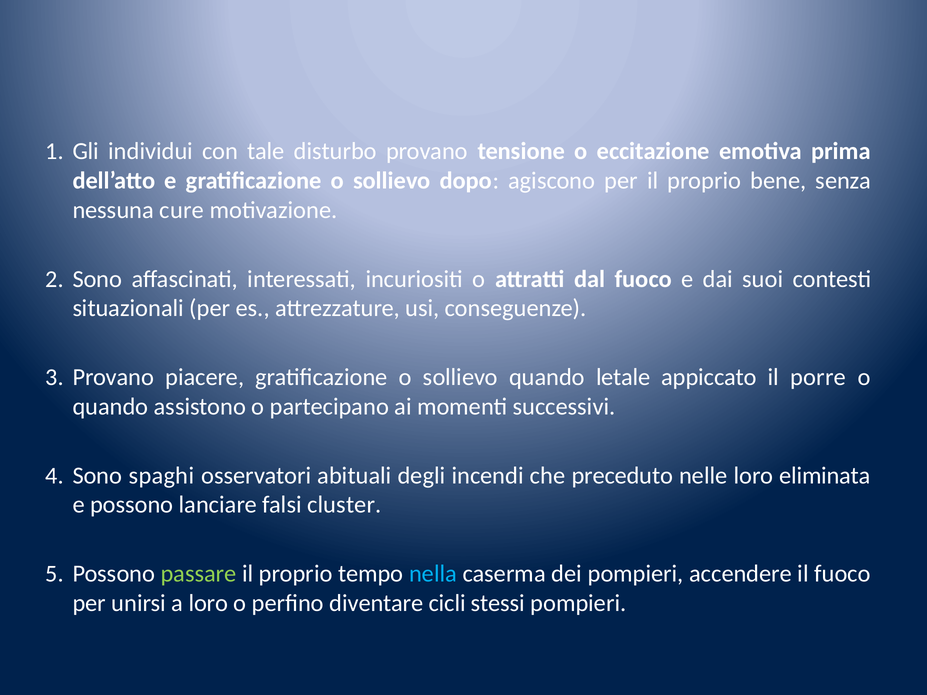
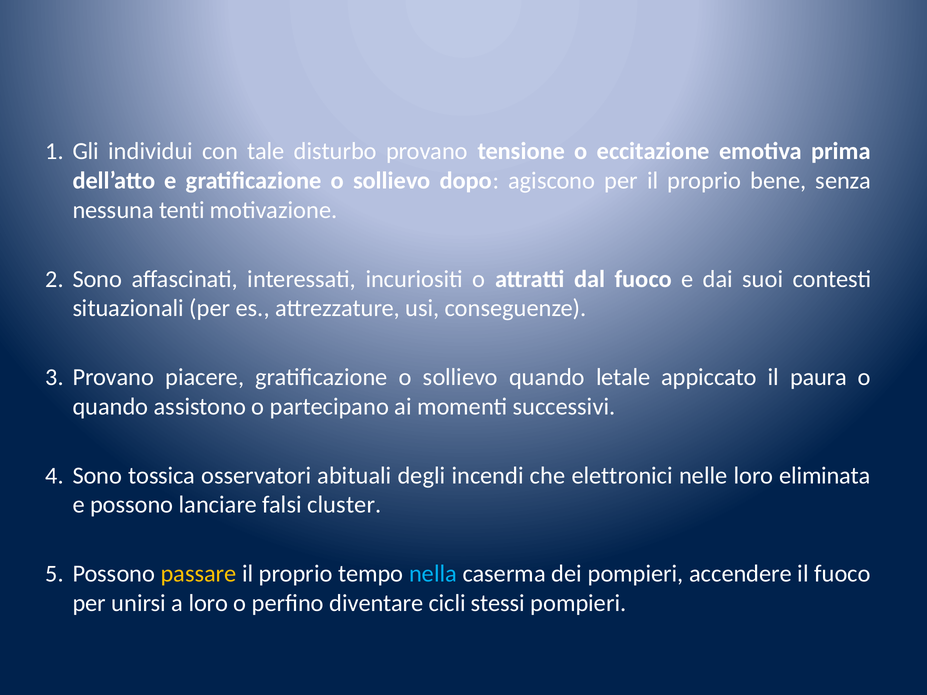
cure: cure -> tenti
porre: porre -> paura
spaghi: spaghi -> tossica
preceduto: preceduto -> elettronici
passare colour: light green -> yellow
